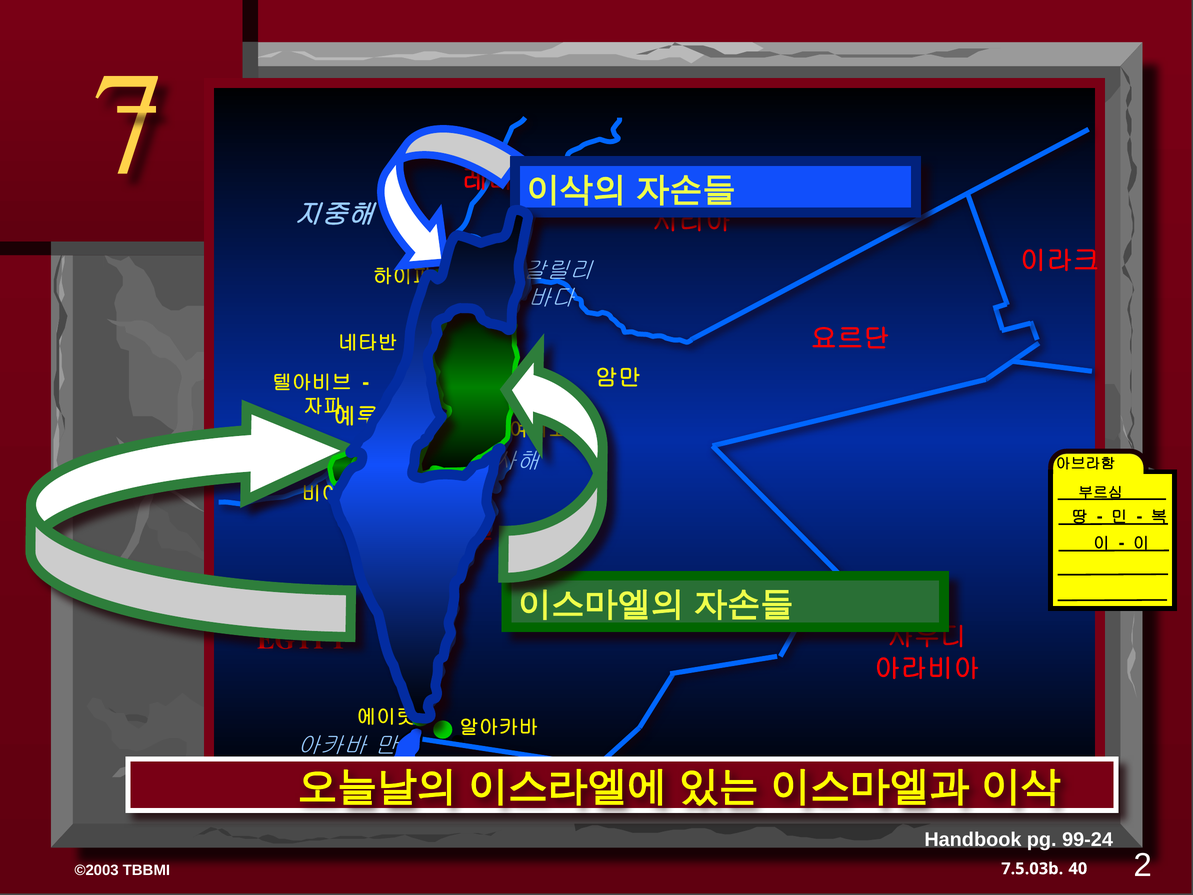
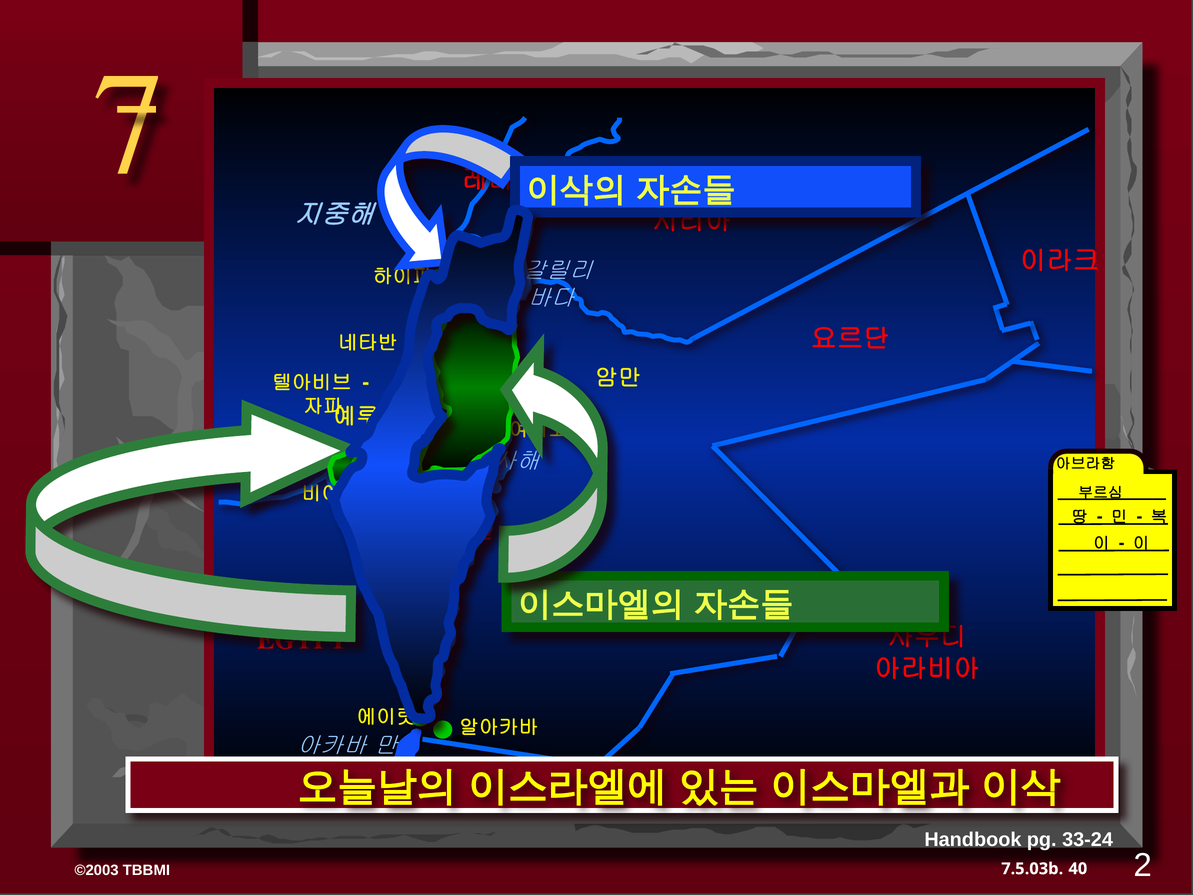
99-24: 99-24 -> 33-24
